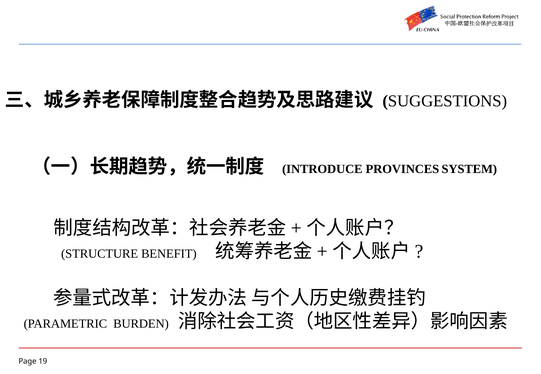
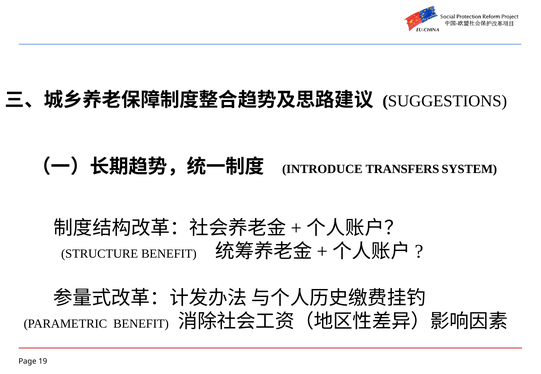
PROVINCES: PROVINCES -> TRANSFERS
PARAMETRIC BURDEN: BURDEN -> BENEFIT
